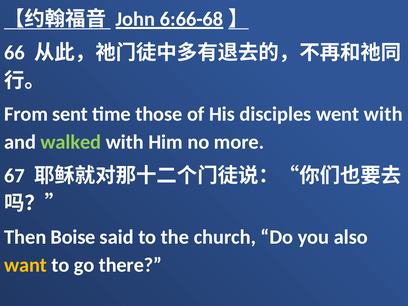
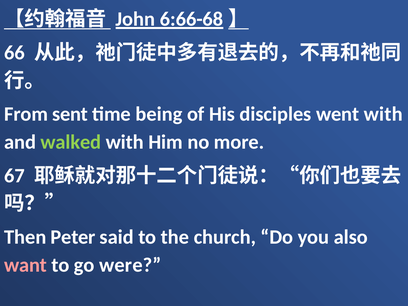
those: those -> being
Boise: Boise -> Peter
want colour: yellow -> pink
there: there -> were
